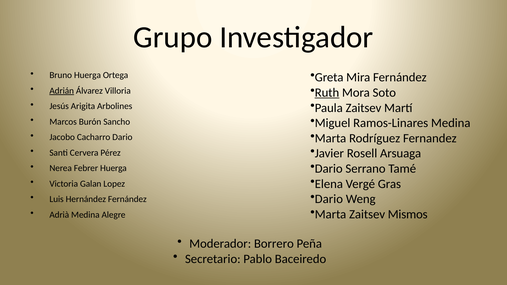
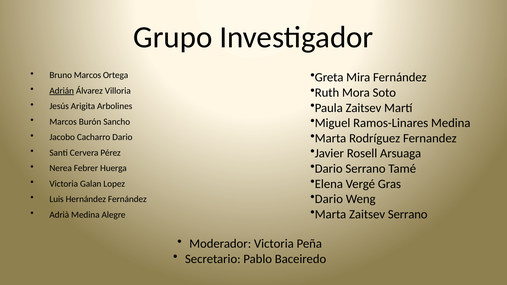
Bruno Huerga: Huerga -> Marcos
Ruth underline: present -> none
Zaitsev Mismos: Mismos -> Serrano
Moderador Borrero: Borrero -> Victoria
